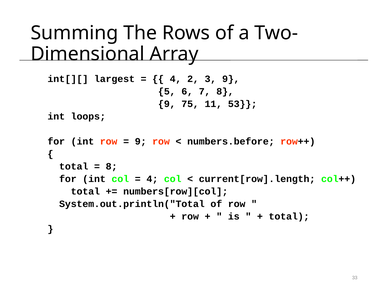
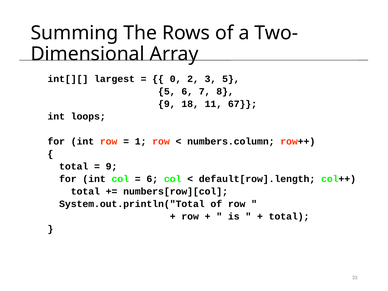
4 at (176, 79): 4 -> 0
3 9: 9 -> 5
75: 75 -> 18
53: 53 -> 67
9 at (141, 141): 9 -> 1
numbers.before: numbers.before -> numbers.column
8 at (112, 166): 8 -> 9
4 at (152, 179): 4 -> 6
current[row].length: current[row].length -> default[row].length
